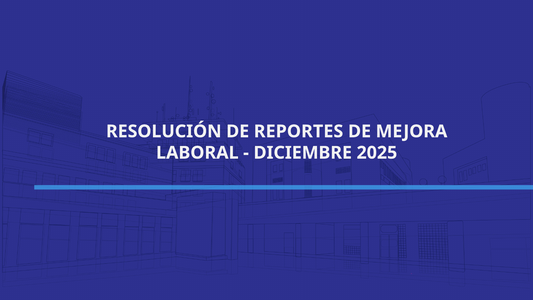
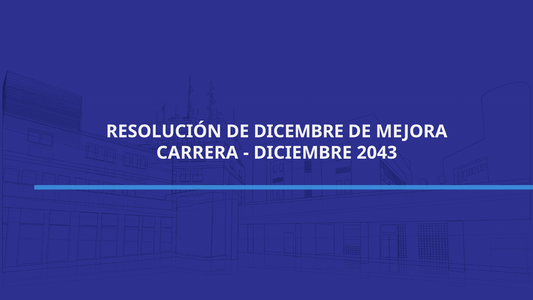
REPORTES: REPORTES -> DICEMBRE
LABORAL: LABORAL -> CARRERA
2025: 2025 -> 2043
